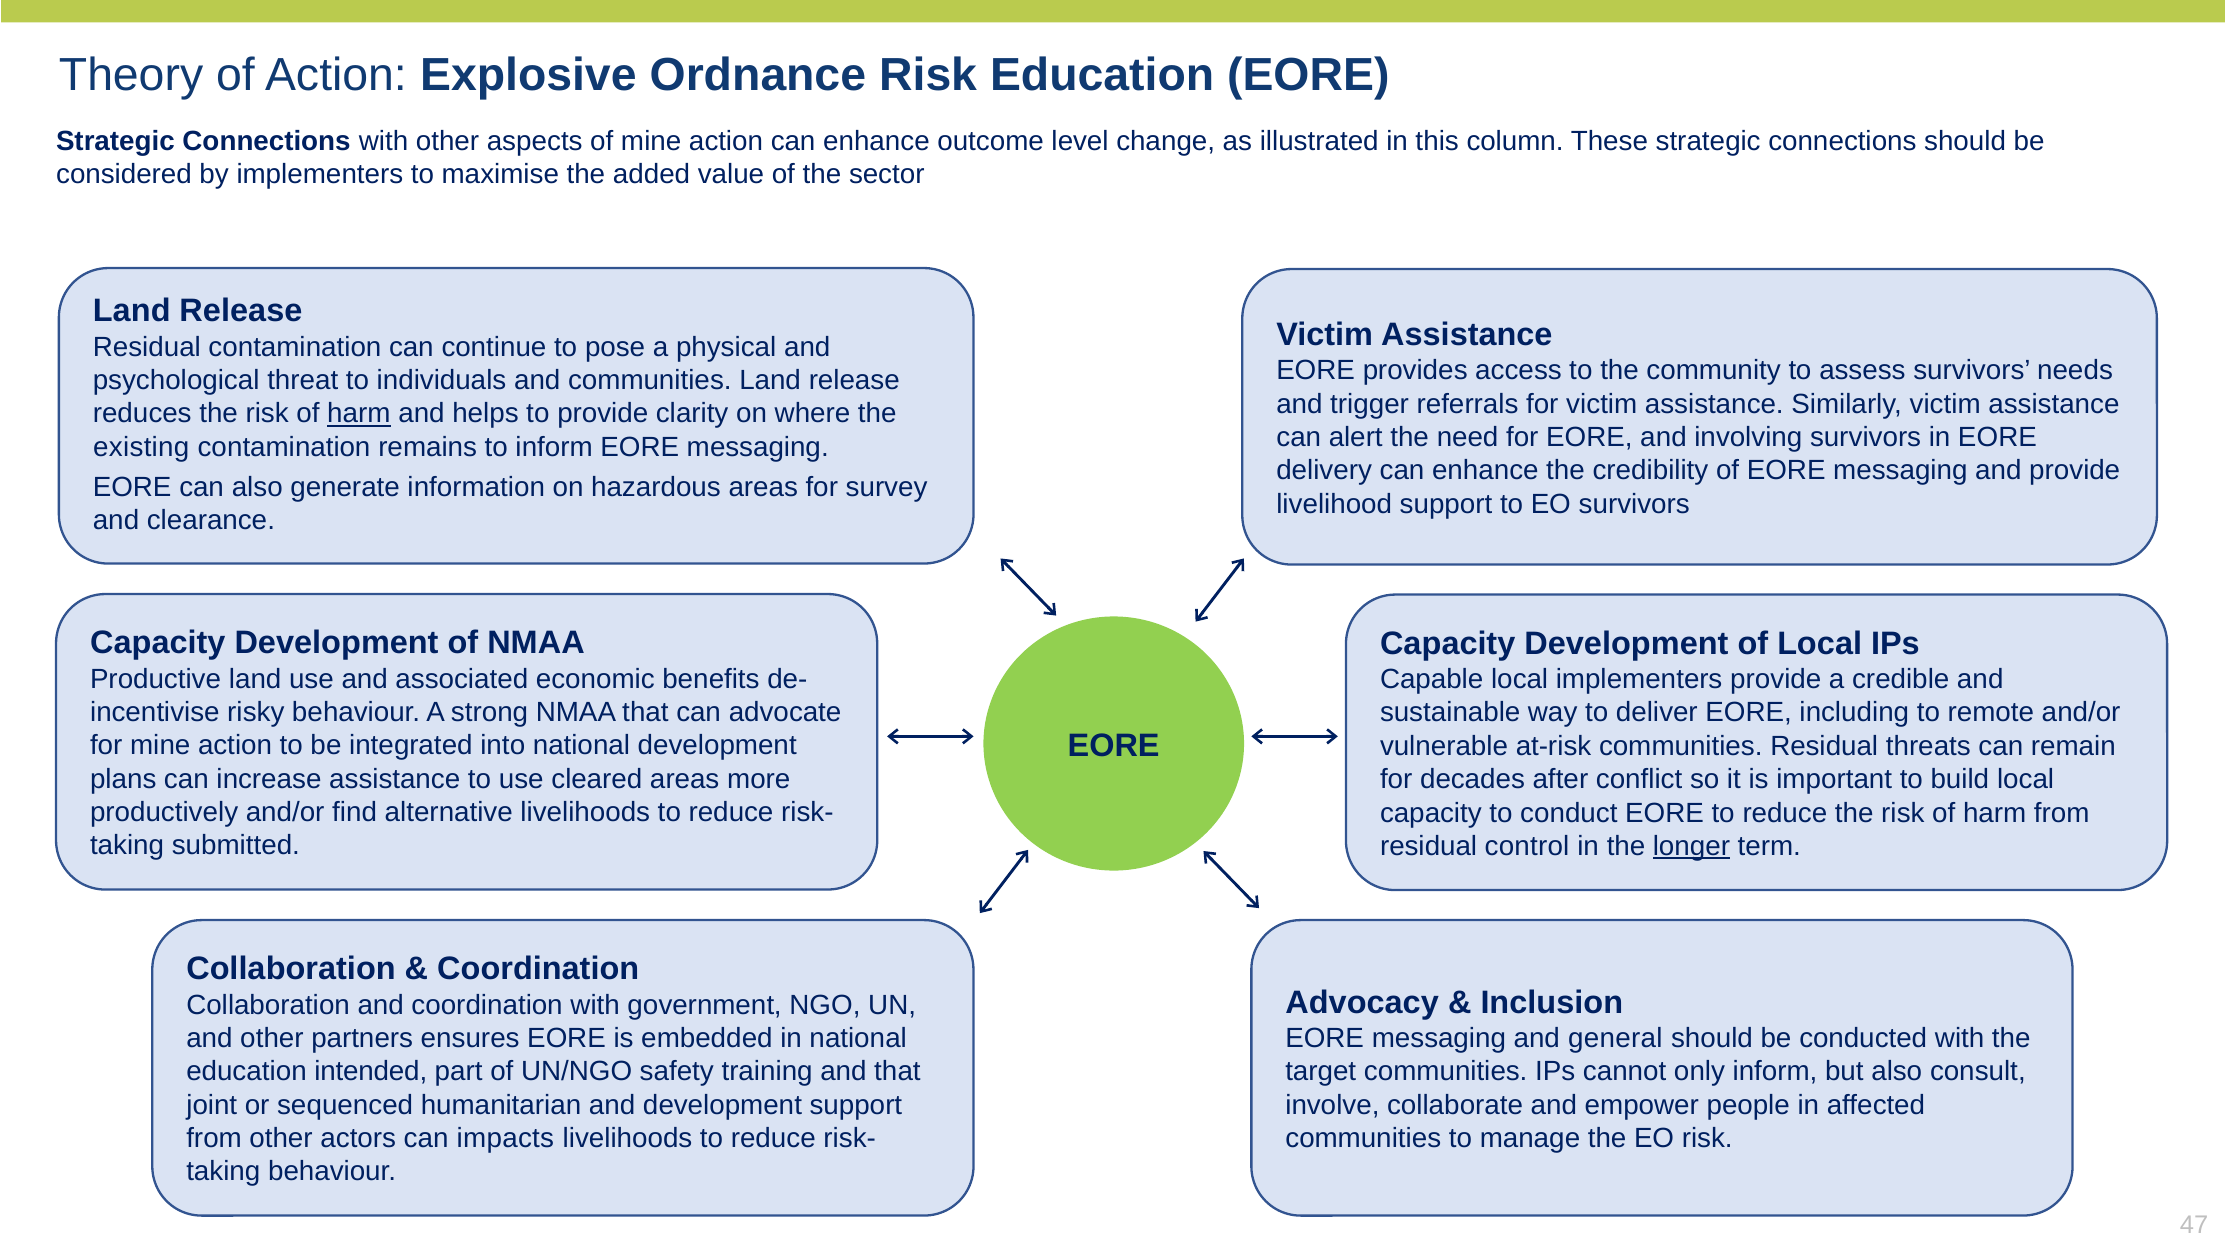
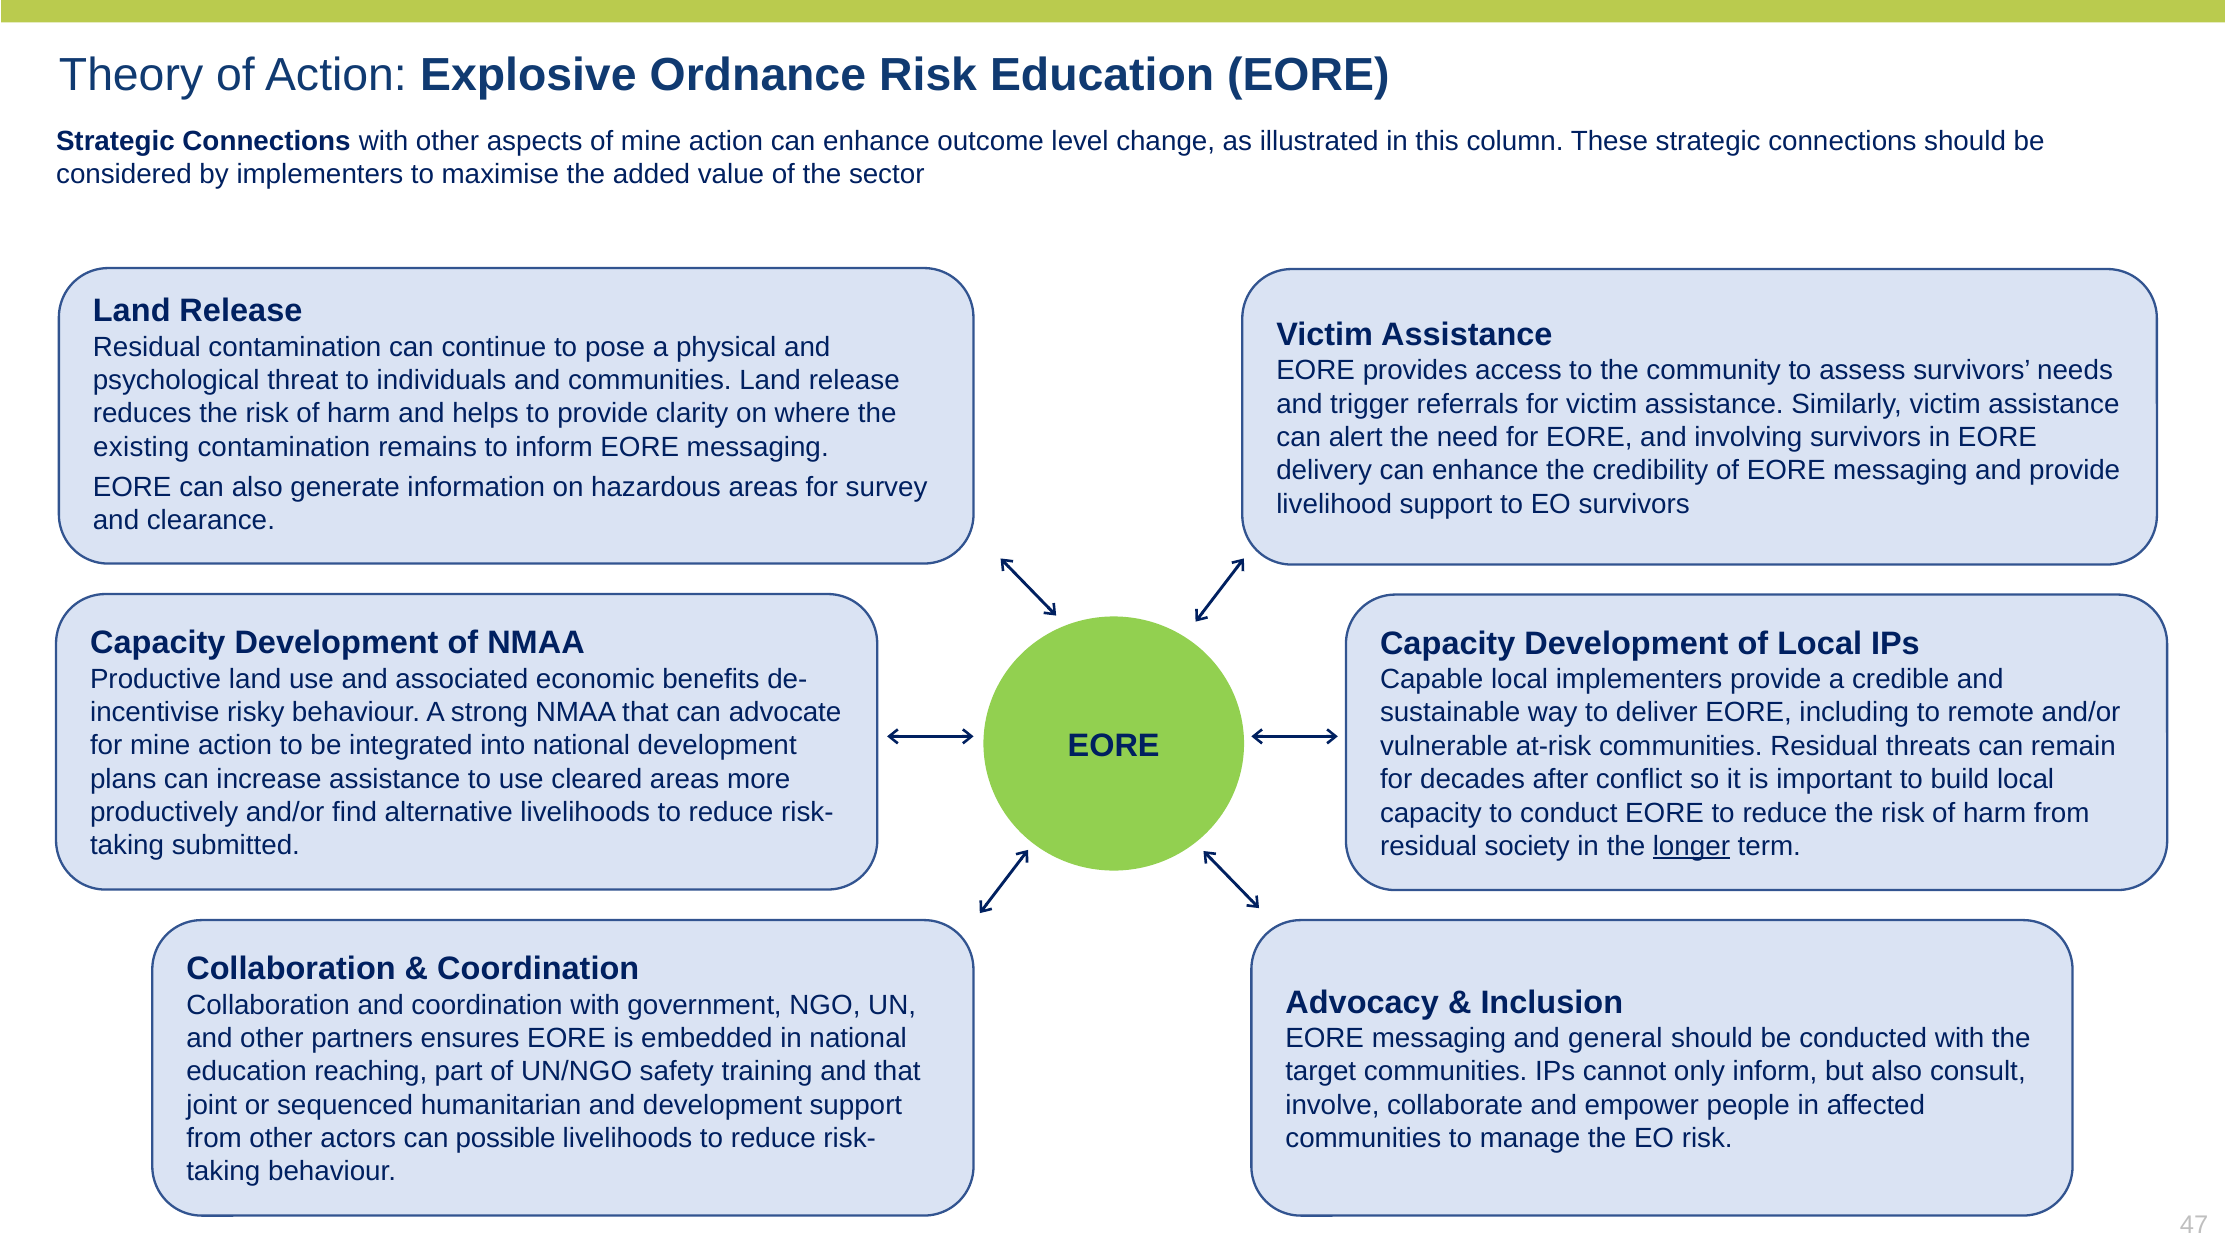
harm at (359, 414) underline: present -> none
control: control -> society
intended: intended -> reaching
impacts: impacts -> possible
